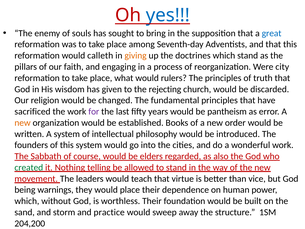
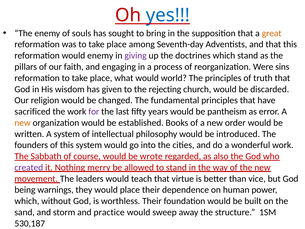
great colour: blue -> orange
would calleth: calleth -> enemy
giving colour: orange -> purple
city: city -> sins
rulers: rulers -> world
elders: elders -> wrote
created colour: green -> purple
telling: telling -> merry
204,200: 204,200 -> 530,187
